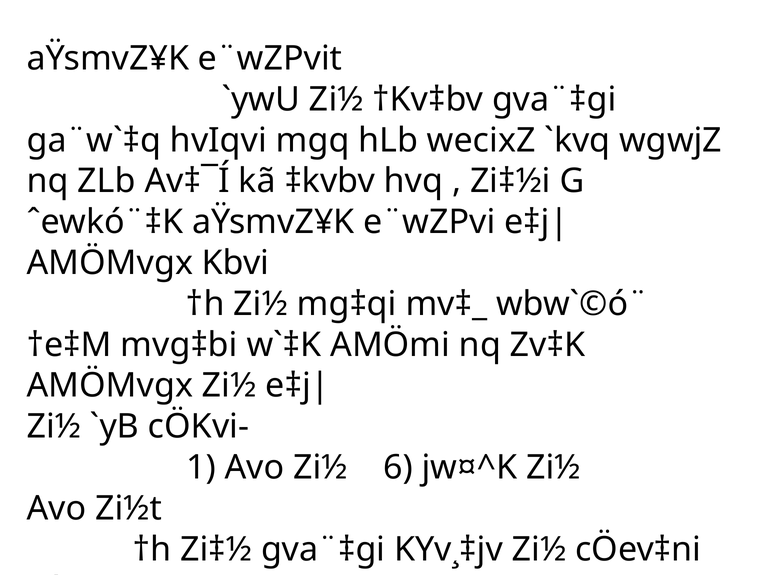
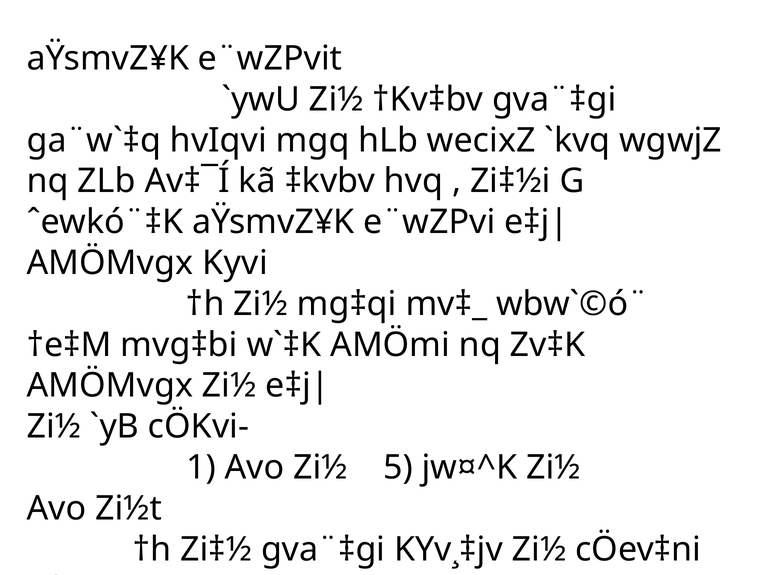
Kbvi: Kbvi -> Kyvi
6: 6 -> 5
